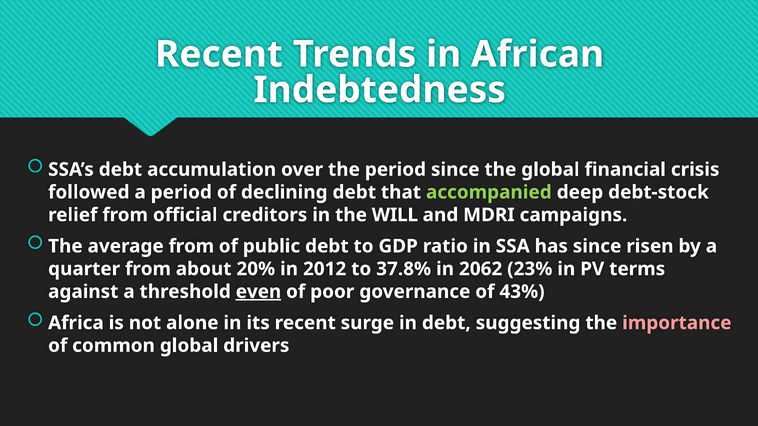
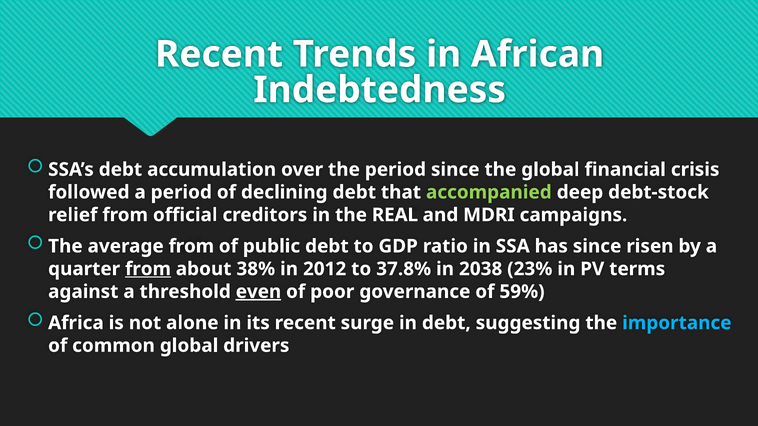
WILL: WILL -> REAL
from at (148, 269) underline: none -> present
20%: 20% -> 38%
2062: 2062 -> 2038
43%: 43% -> 59%
importance colour: pink -> light blue
